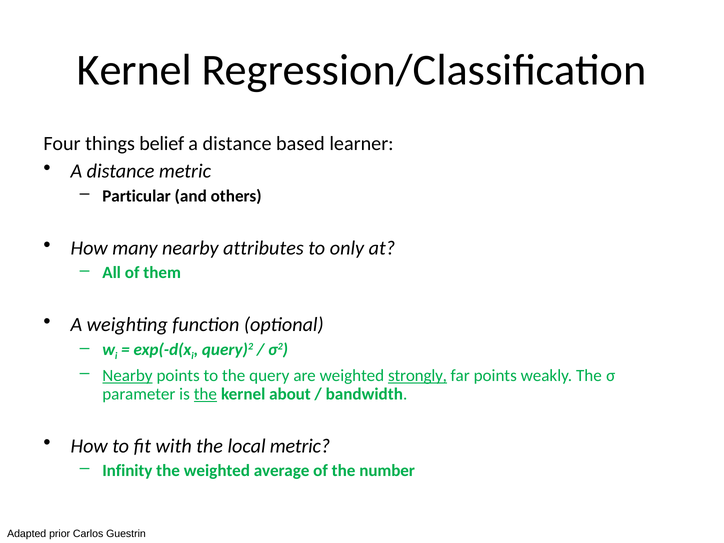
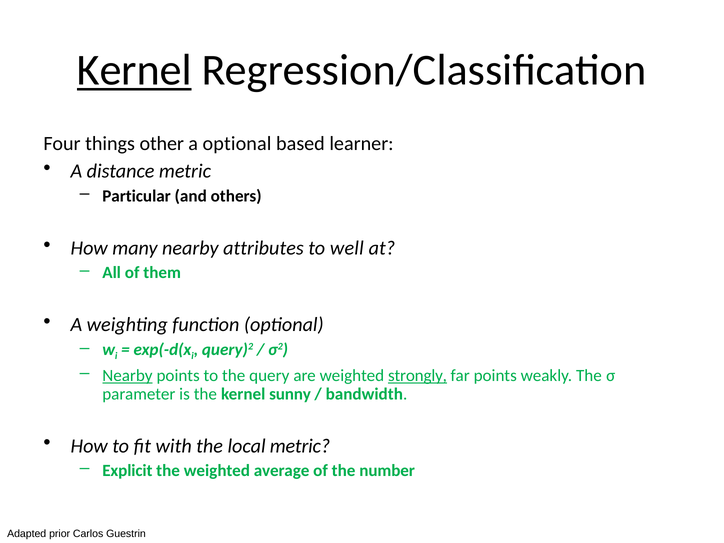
Kernel at (134, 70) underline: none -> present
belief: belief -> other
distance at (237, 144): distance -> optional
only: only -> well
the at (205, 394) underline: present -> none
about: about -> sunny
Infinity: Infinity -> Explicit
